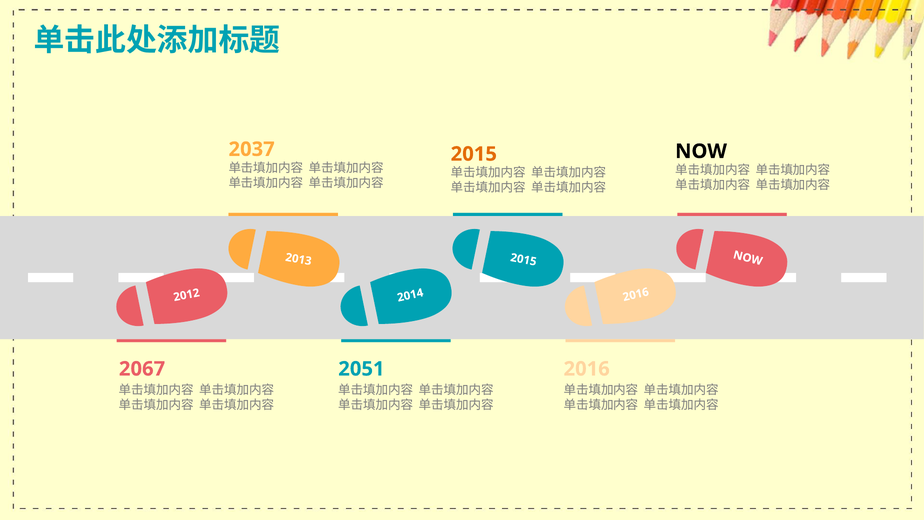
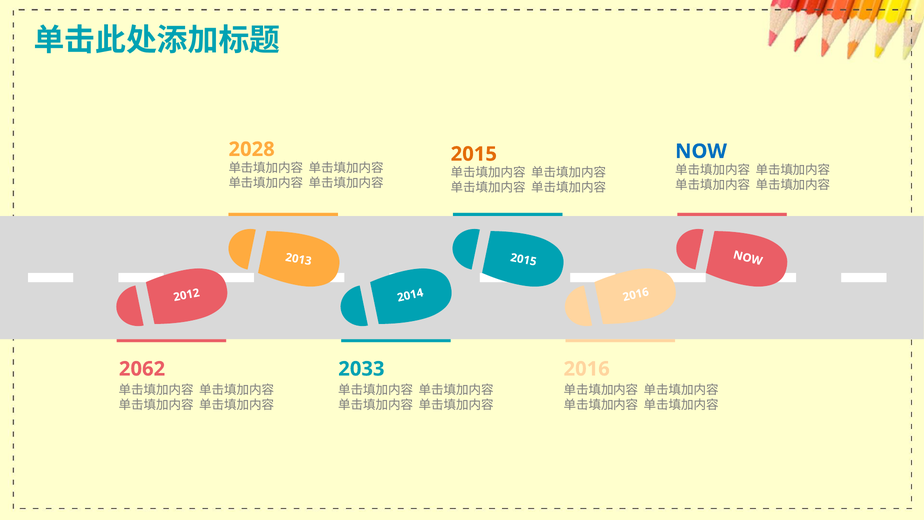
2037: 2037 -> 2028
NOW colour: black -> blue
2067: 2067 -> 2062
2051: 2051 -> 2033
